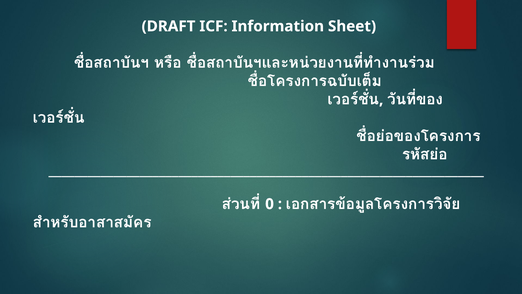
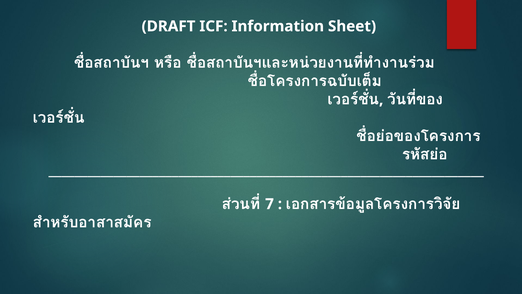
0: 0 -> 7
